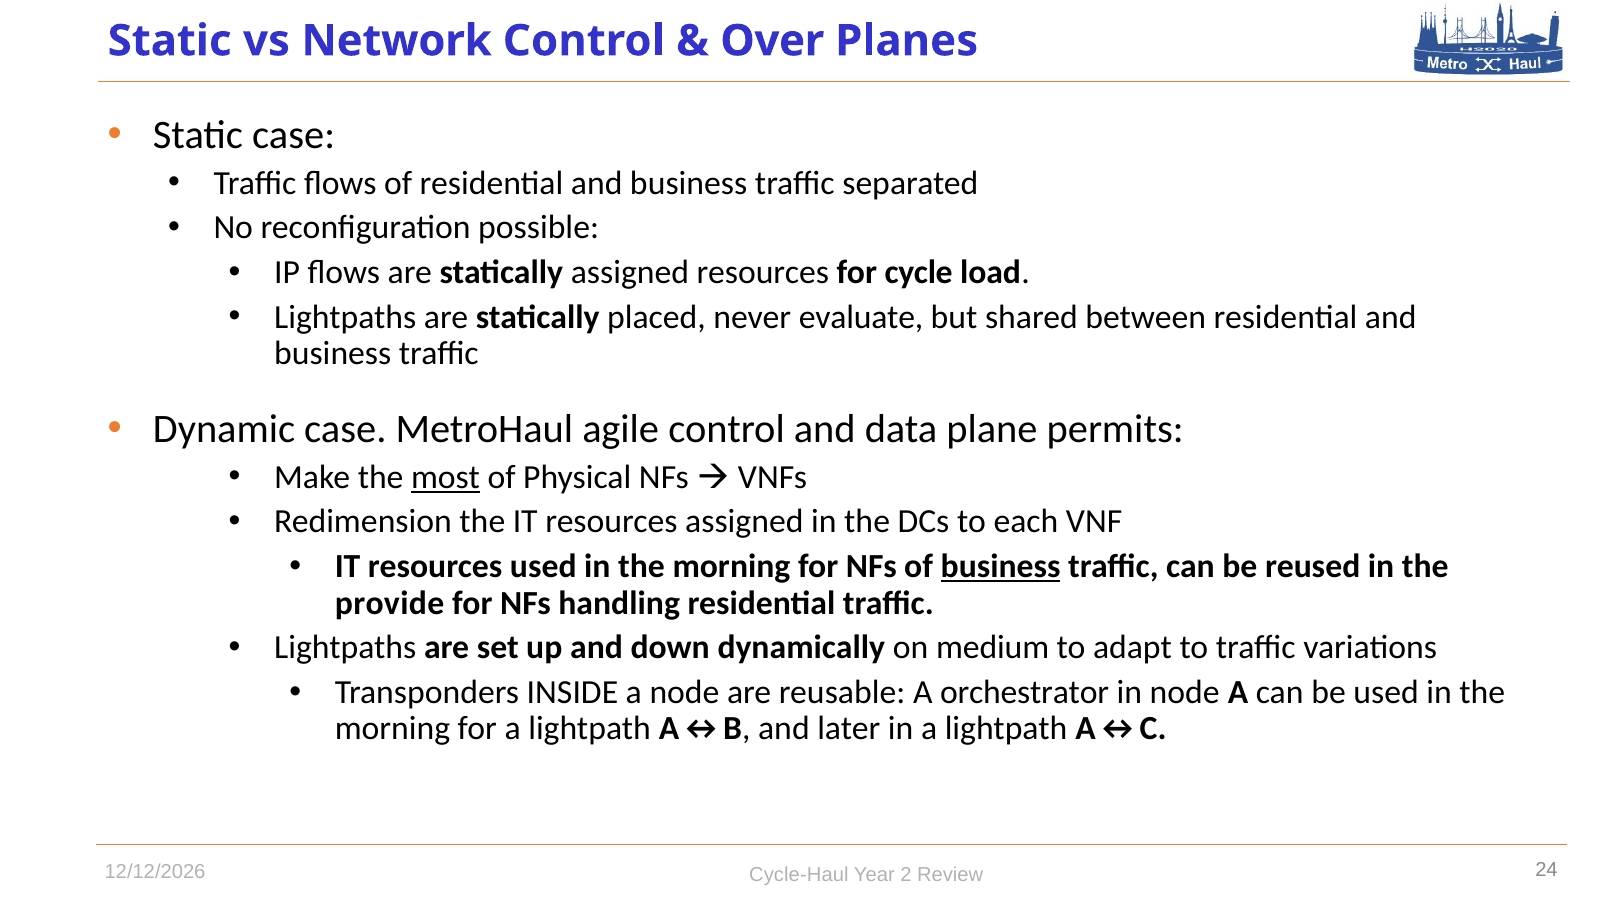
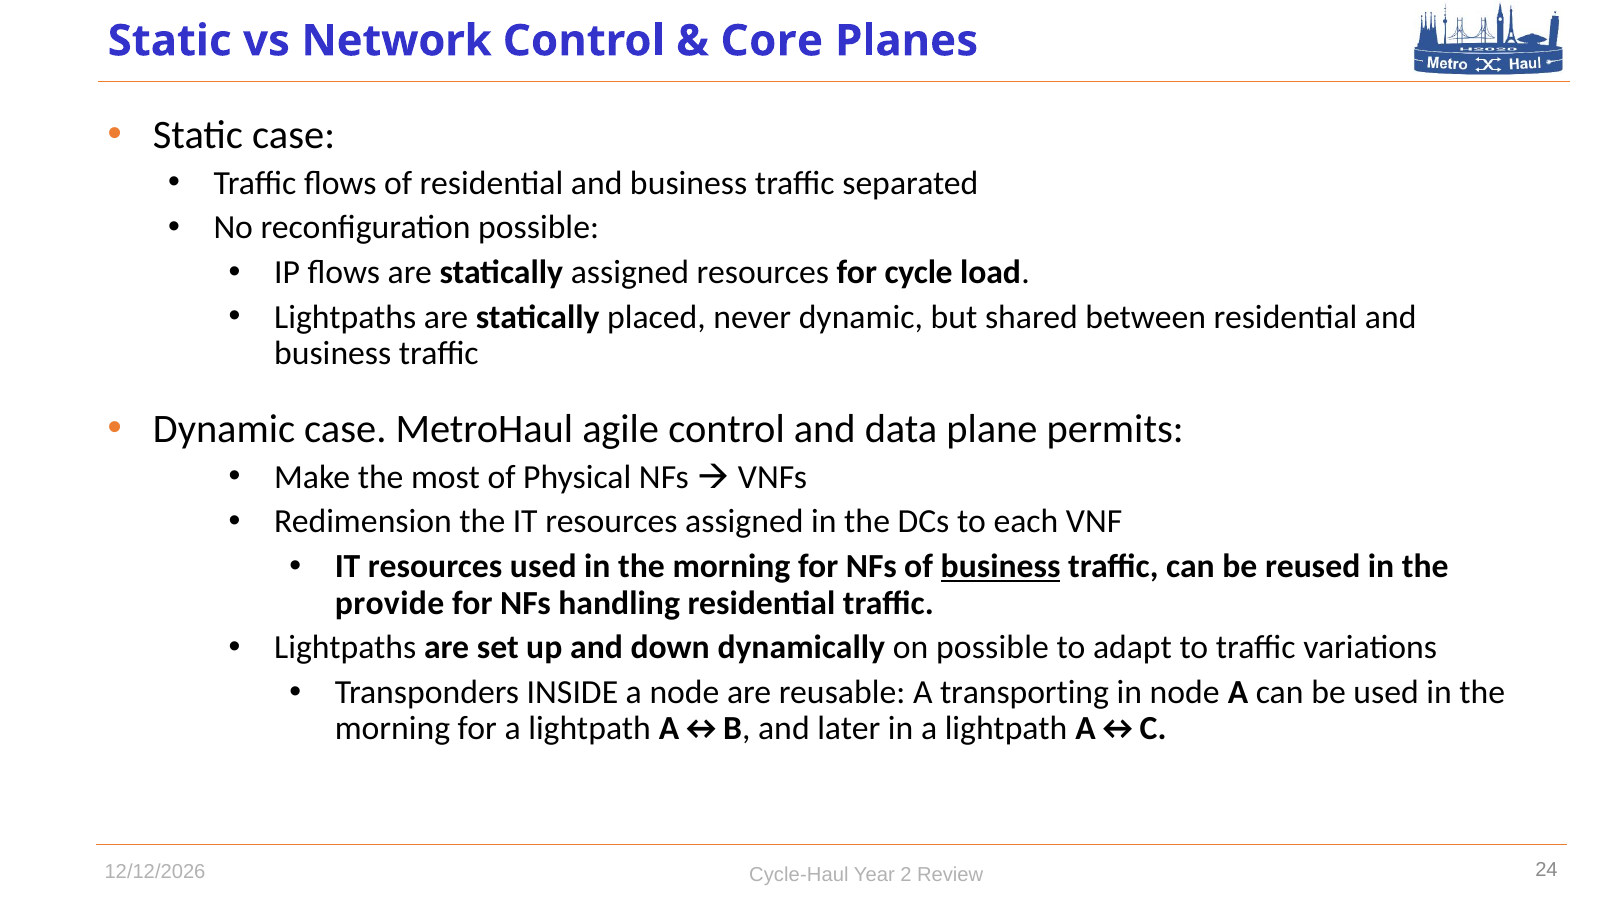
Over: Over -> Core
never evaluate: evaluate -> dynamic
most underline: present -> none
on medium: medium -> possible
orchestrator: orchestrator -> transporting
